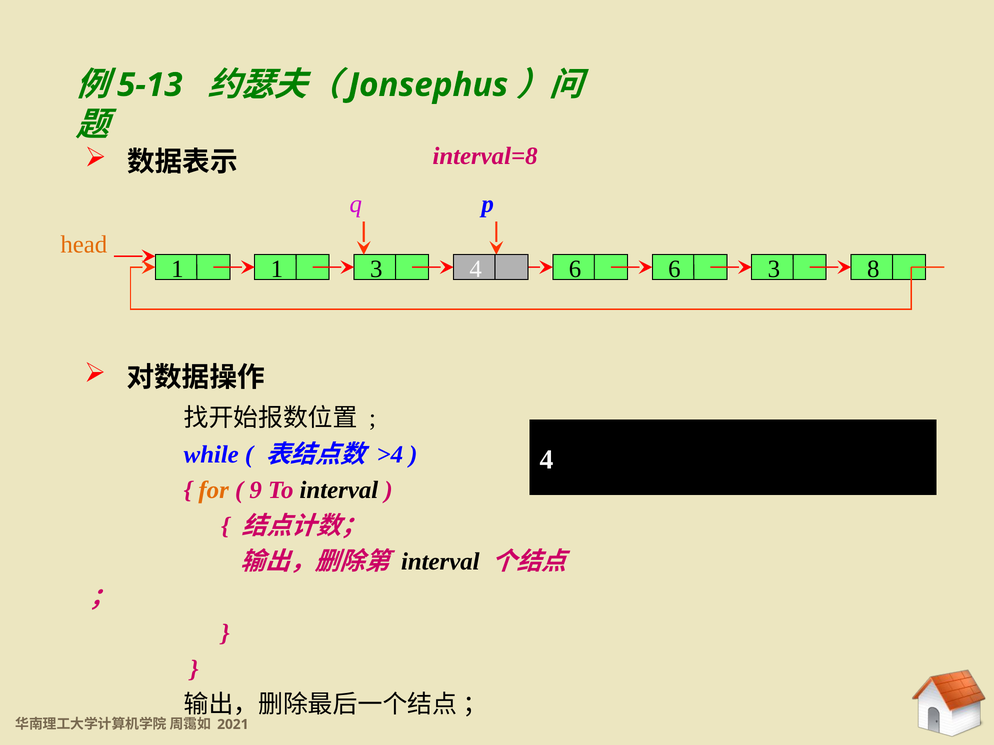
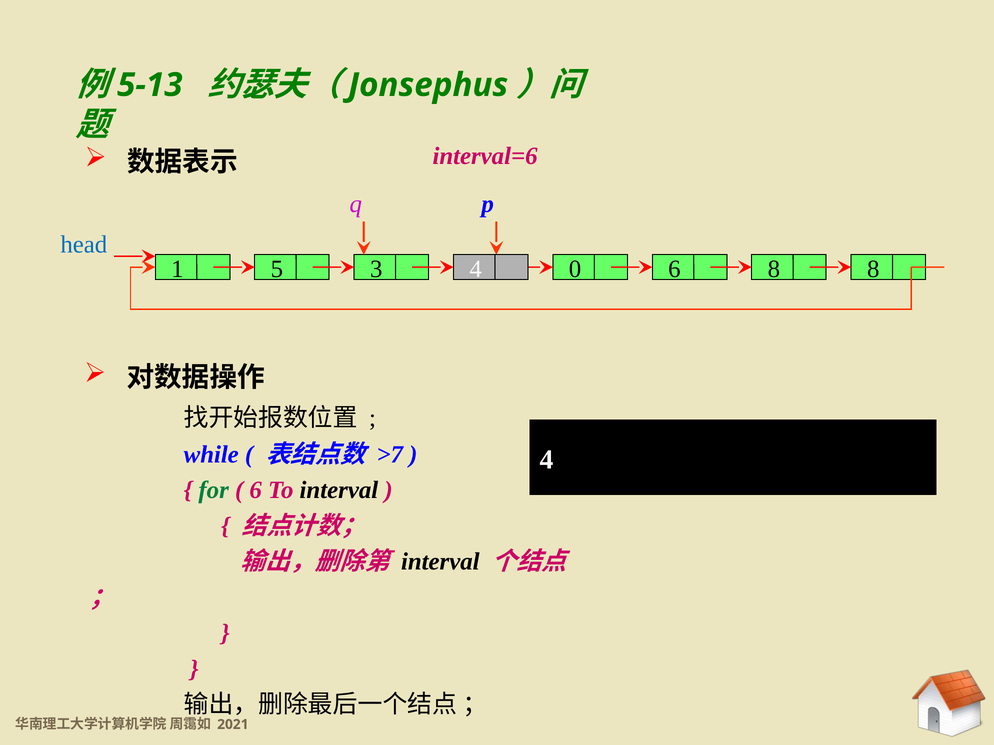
interval=8: interval=8 -> interval=6
head colour: orange -> blue
1 at (277, 269): 1 -> 5
3 6: 6 -> 0
3 at (774, 269): 3 -> 8
>4: >4 -> >7
for colour: orange -> green
9 at (256, 490): 9 -> 6
